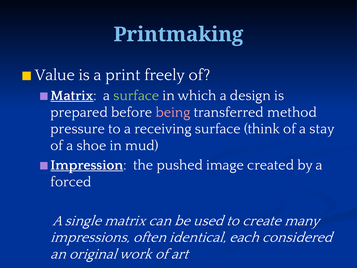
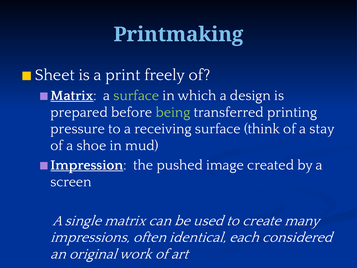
Value: Value -> Sheet
being colour: pink -> light green
method: method -> printing
forced: forced -> screen
